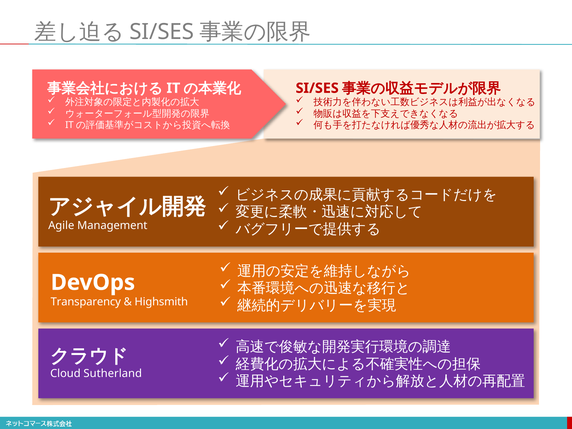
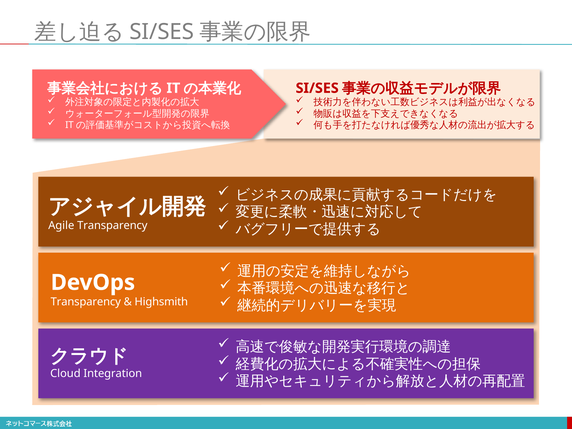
Agile Management: Management -> Transparency
Sutherland: Sutherland -> Integration
